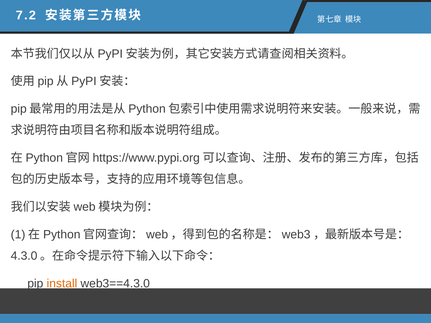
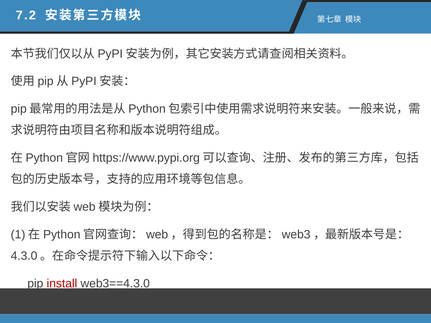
install colour: orange -> red
